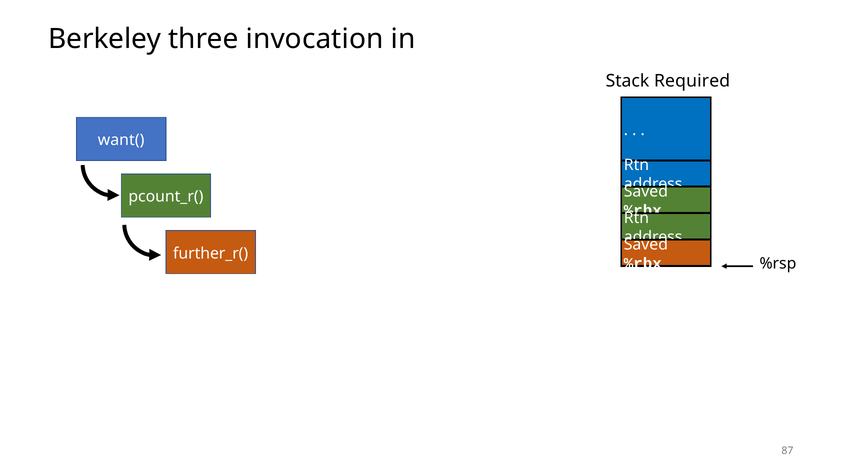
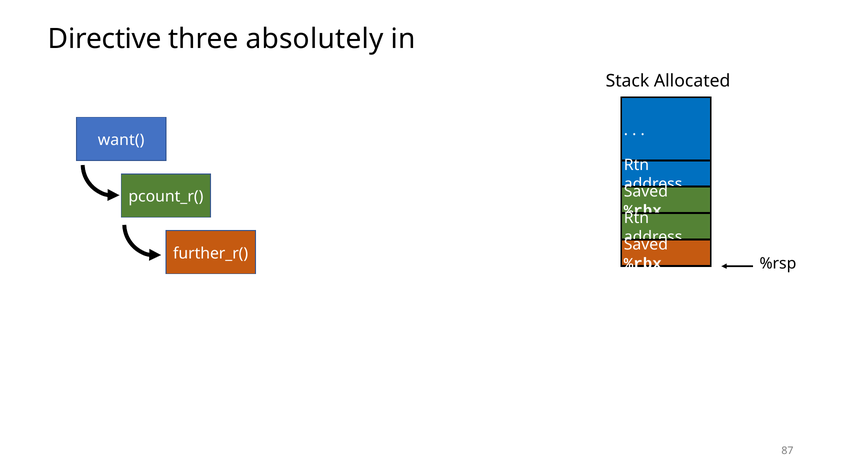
Berkeley: Berkeley -> Directive
invocation: invocation -> absolutely
Required: Required -> Allocated
